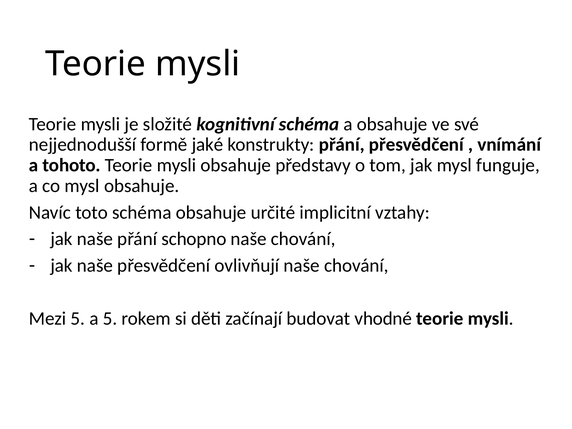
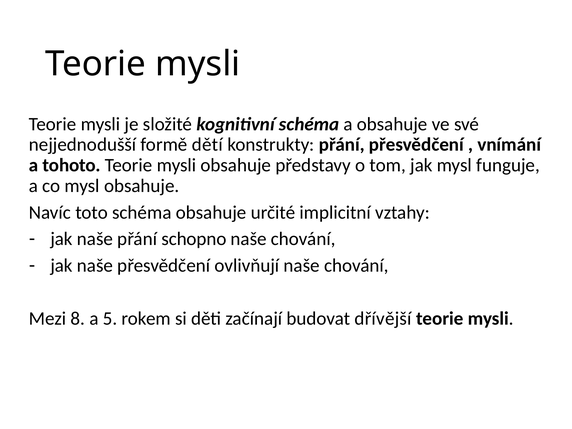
jaké: jaké -> dětí
Mezi 5: 5 -> 8
vhodné: vhodné -> dřívější
